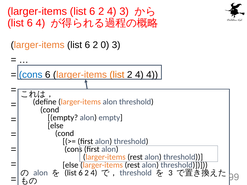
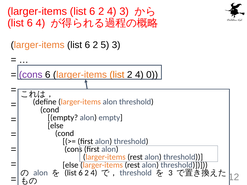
0: 0 -> 5
cons at (31, 75) colour: blue -> purple
4 4: 4 -> 0
99: 99 -> 12
